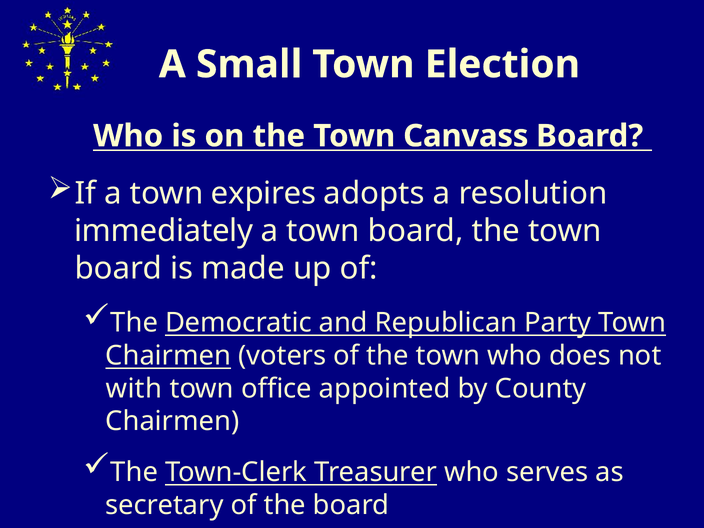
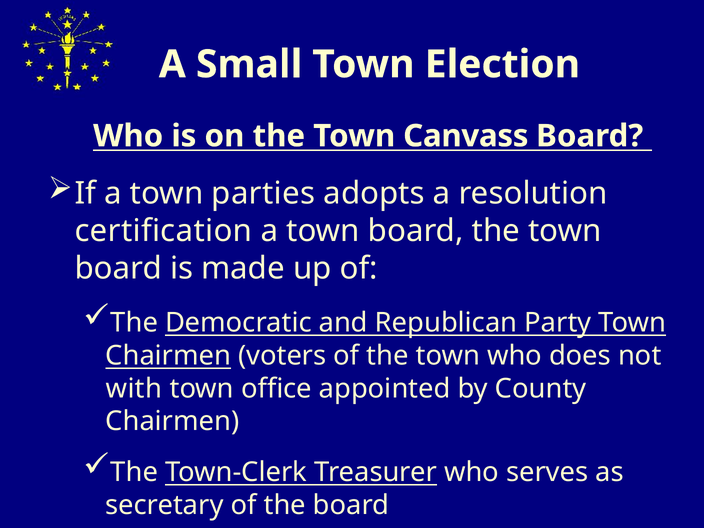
expires: expires -> parties
immediately: immediately -> certification
